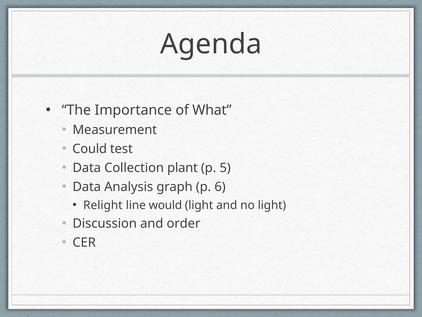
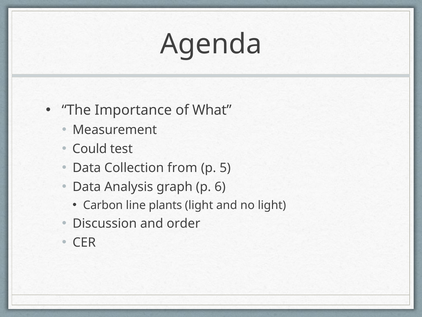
plant: plant -> from
Relight: Relight -> Carbon
would: would -> plants
